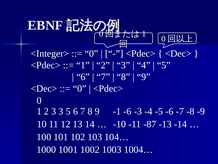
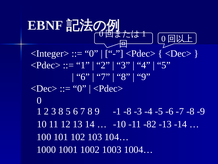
3 3: 3 -> 8
-1 -6: -6 -> -8
-87: -87 -> -82
